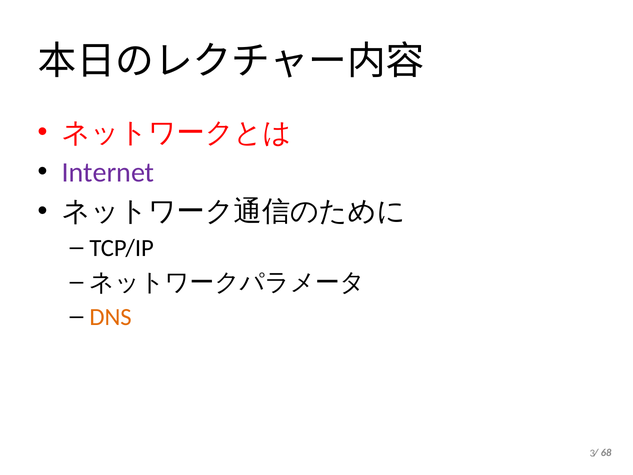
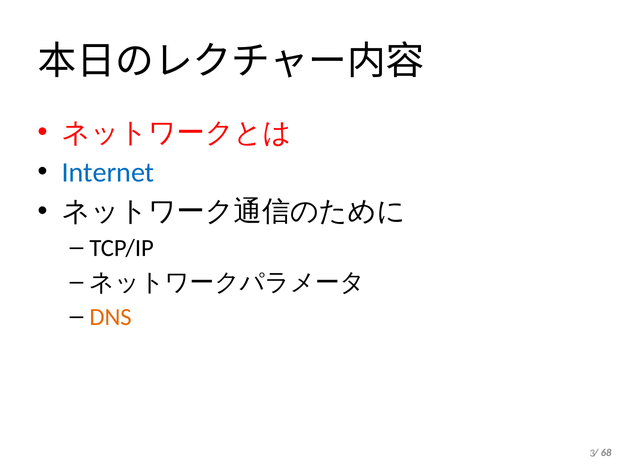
Internet colour: purple -> blue
